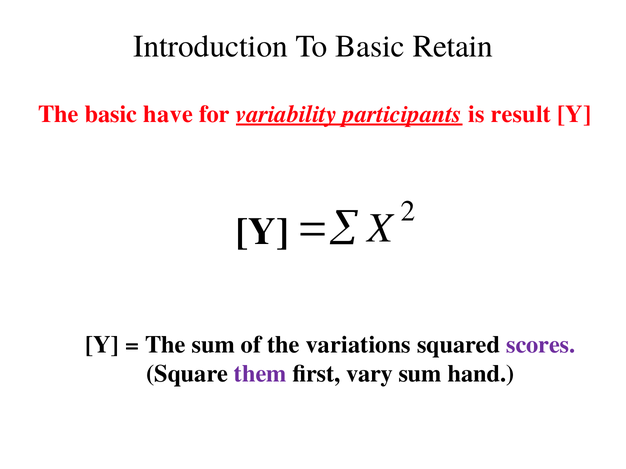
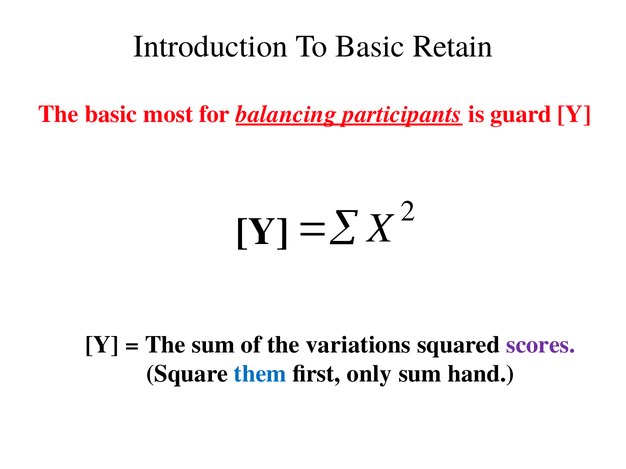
have: have -> most
variability: variability -> balancing
result: result -> guard
them colour: purple -> blue
vary: vary -> only
